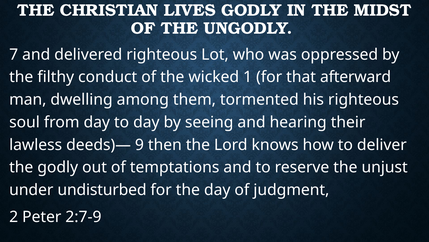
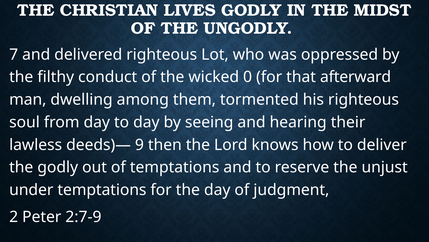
1: 1 -> 0
under undisturbed: undisturbed -> temptations
